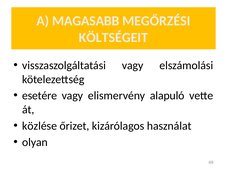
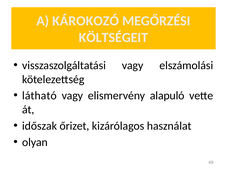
MAGASABB: MAGASABB -> KÁROKOZÓ
esetére: esetére -> látható
közlése: közlése -> időszak
